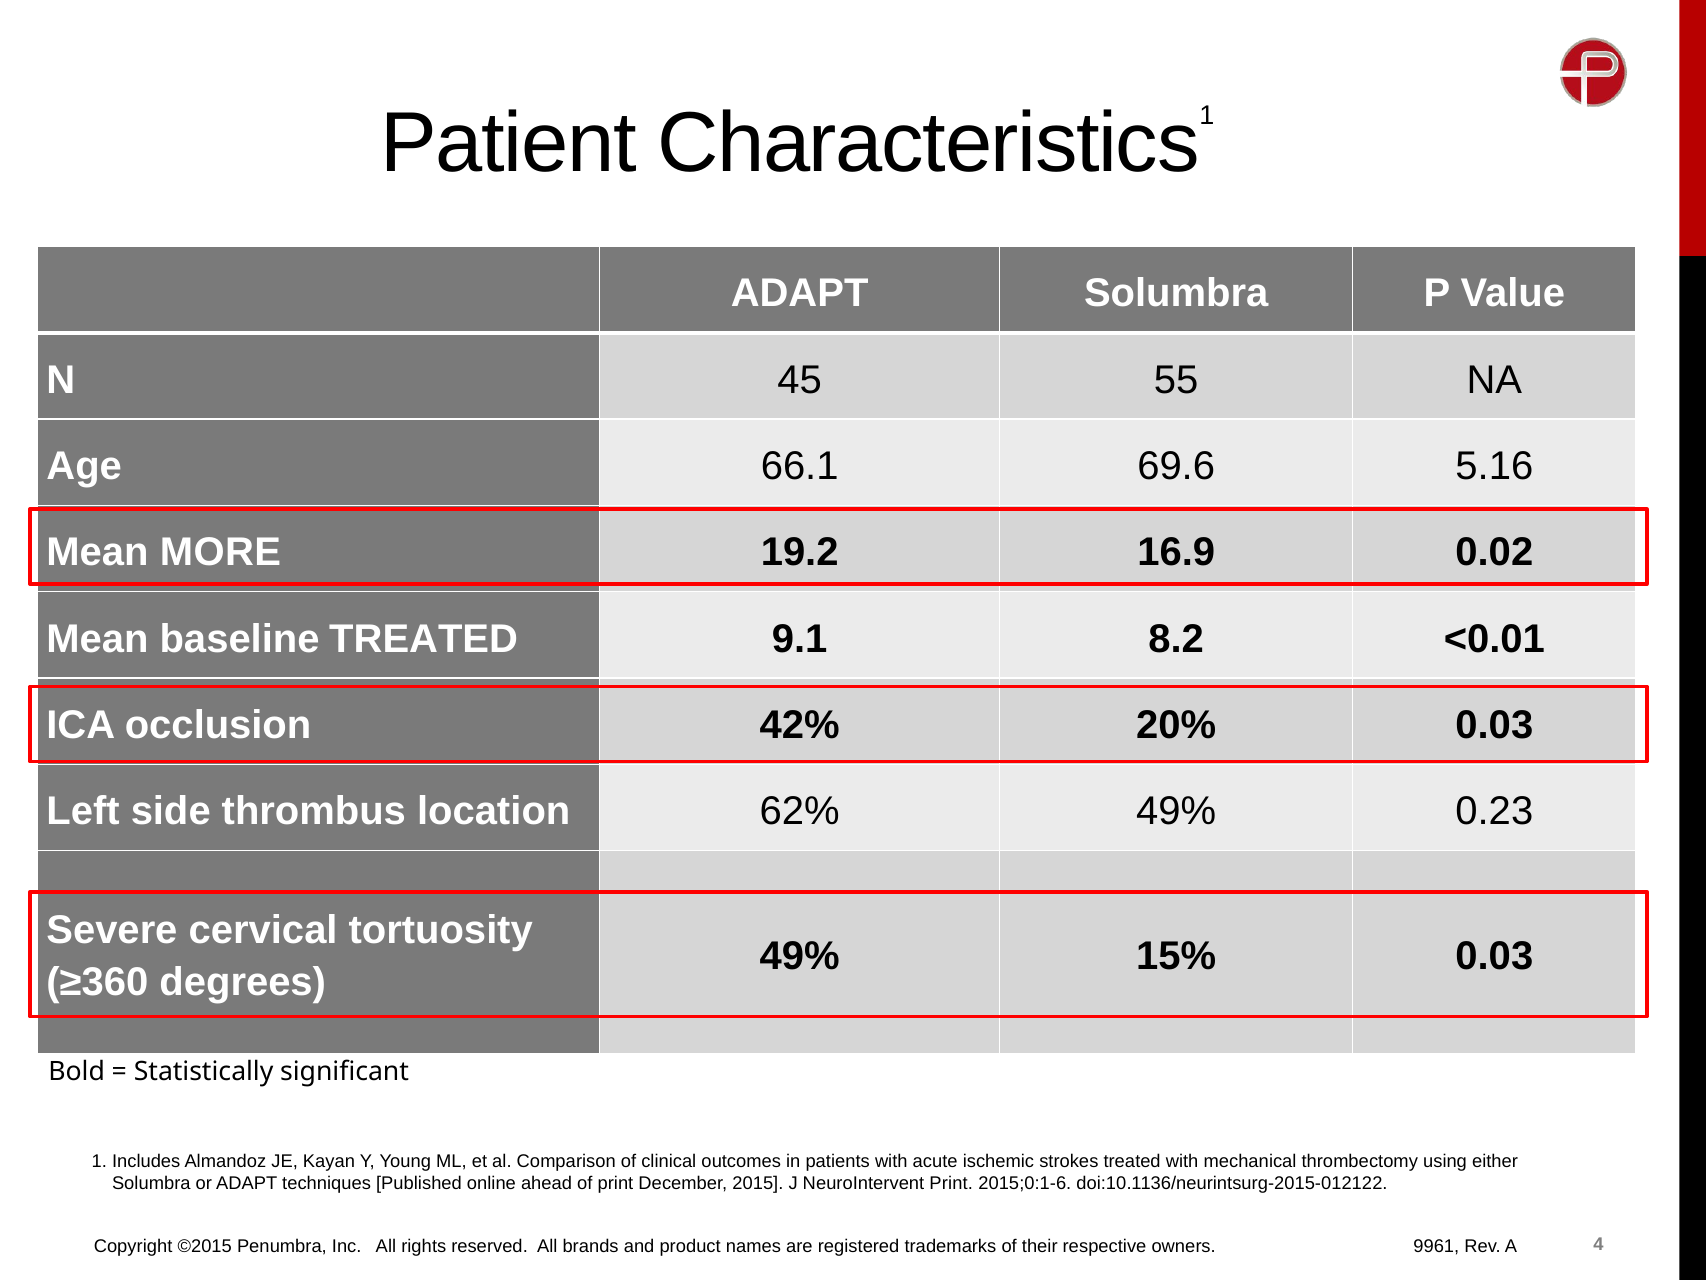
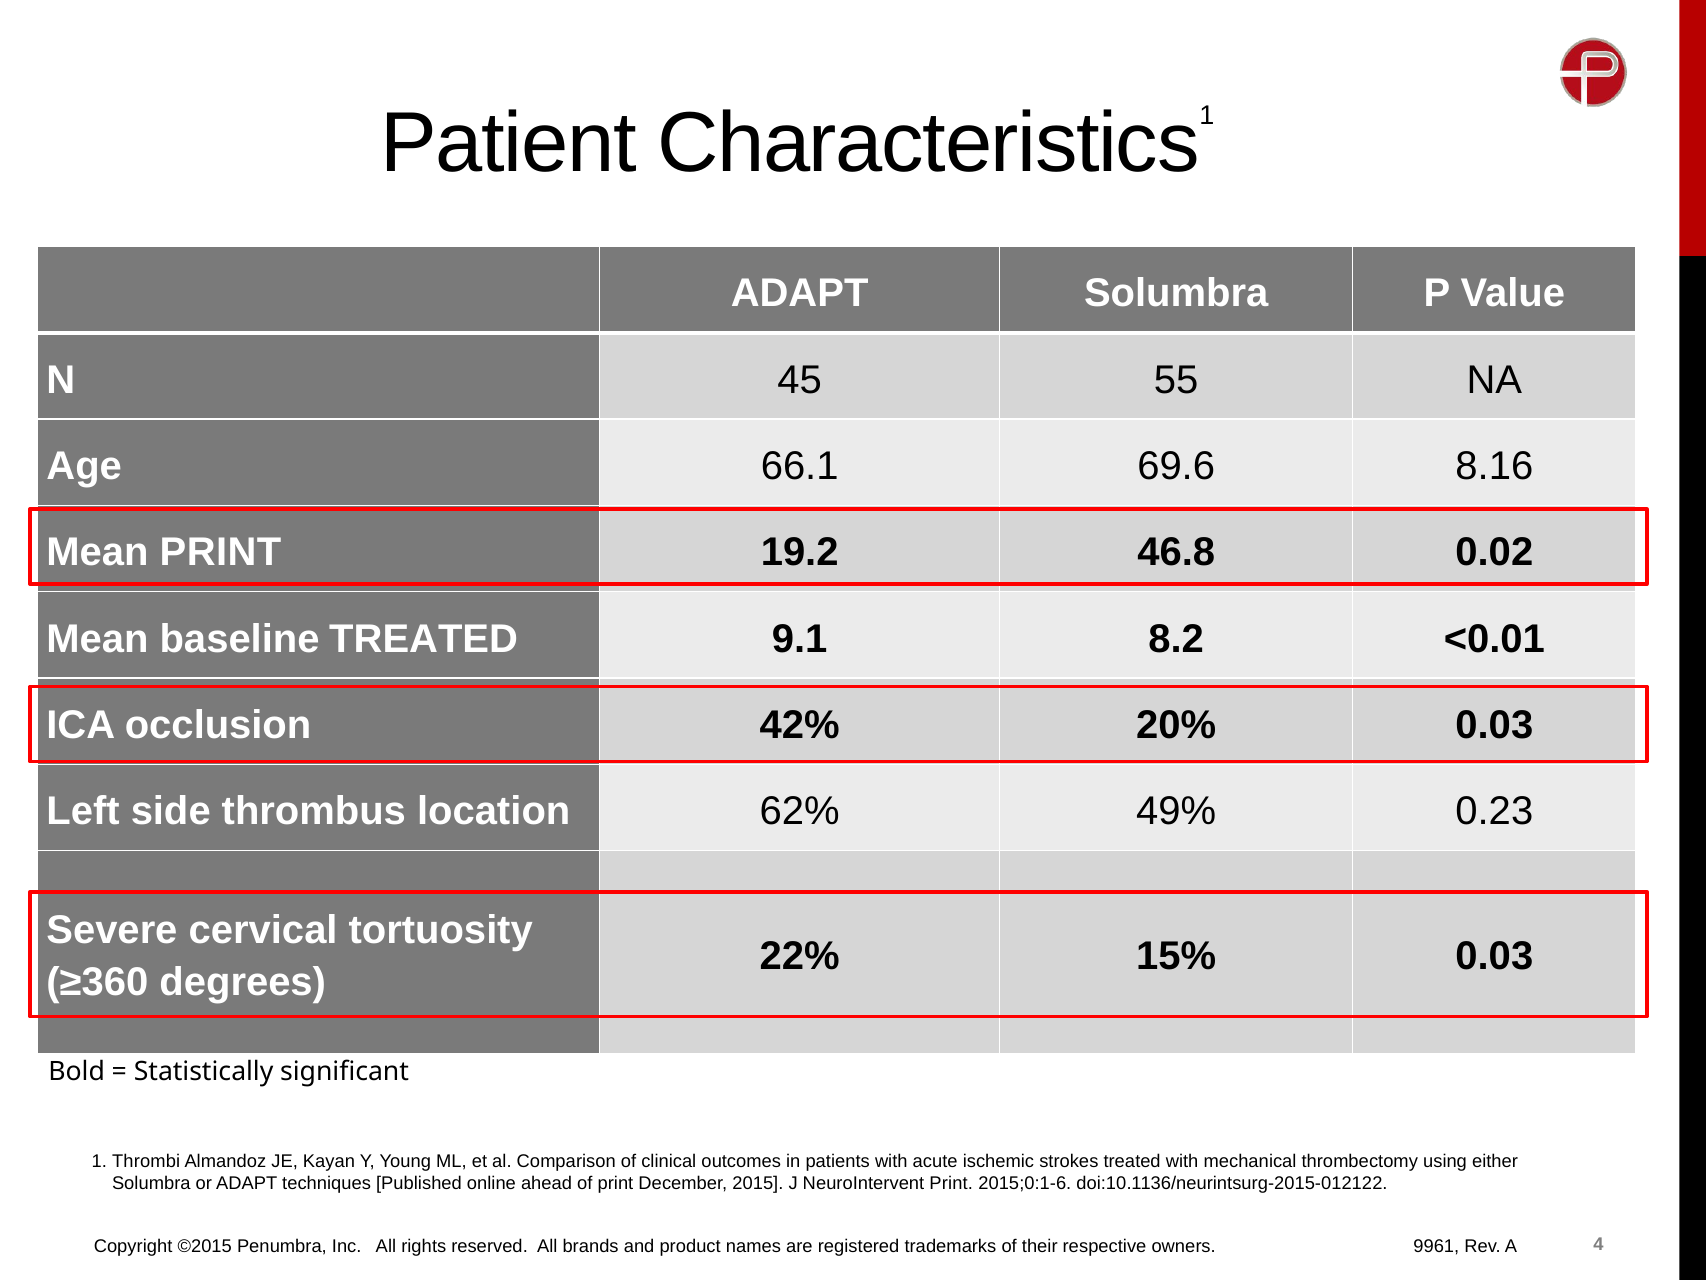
5.16: 5.16 -> 8.16
Mean MORE: MORE -> PRINT
16.9: 16.9 -> 46.8
49% at (800, 956): 49% -> 22%
Includes: Includes -> Thrombi
